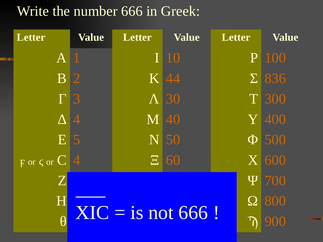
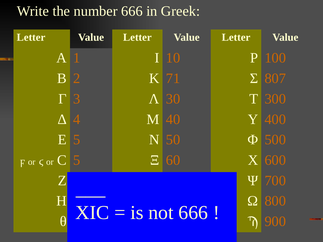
44: 44 -> 71
836: 836 -> 807
C 4: 4 -> 5
